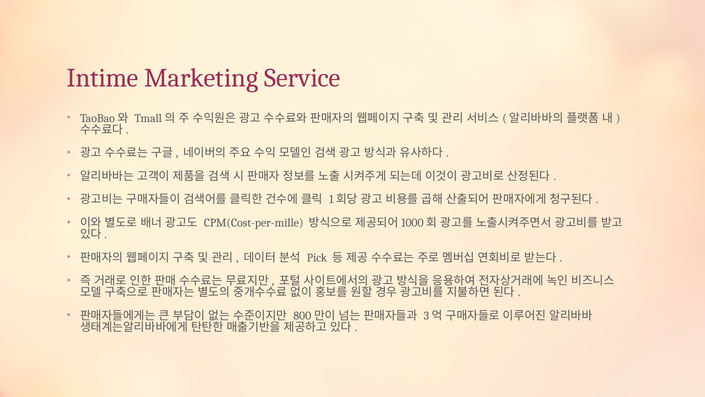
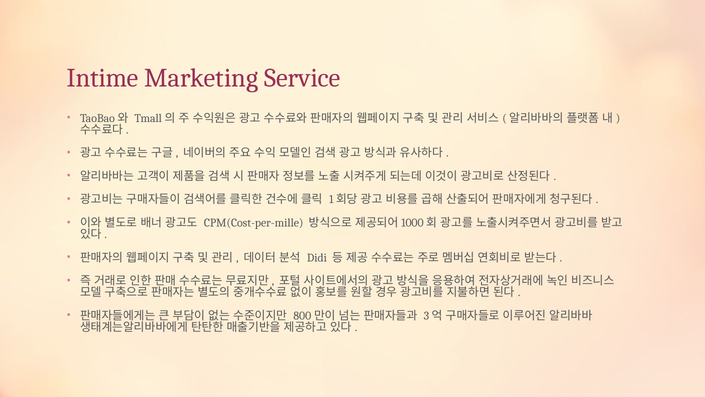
Pick: Pick -> Didi
